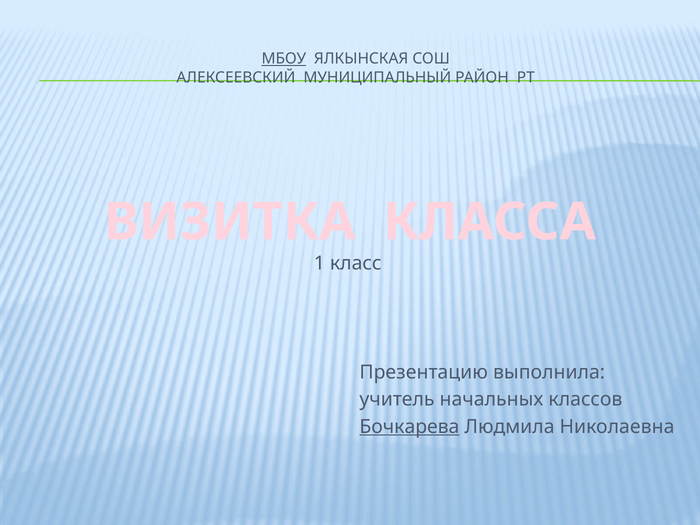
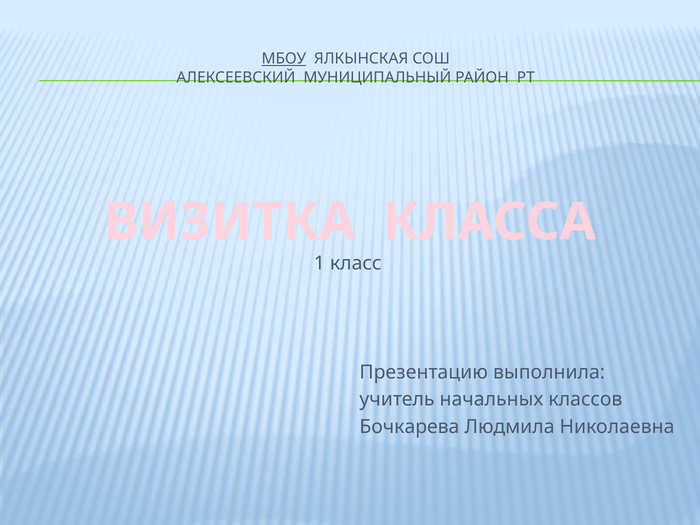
Бочкарева underline: present -> none
